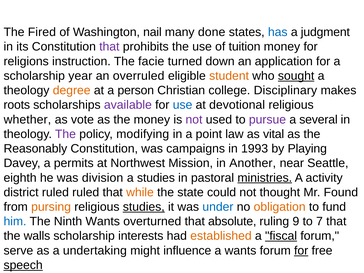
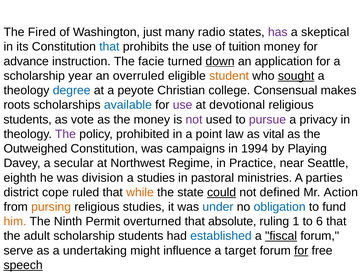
nail: nail -> just
done: done -> radio
has colour: blue -> purple
judgment: judgment -> skeptical
that at (109, 47) colour: purple -> blue
religions: religions -> advance
down underline: none -> present
degree colour: orange -> blue
person: person -> peyote
Disciplinary: Disciplinary -> Consensual
available colour: purple -> blue
use at (183, 105) colour: blue -> purple
whether at (27, 120): whether -> students
several: several -> privacy
modifying: modifying -> prohibited
Reasonably: Reasonably -> Outweighed
1993: 1993 -> 1994
permits: permits -> secular
Mission: Mission -> Regime
Another: Another -> Practice
ministries underline: present -> none
activity: activity -> parties
district ruled: ruled -> cope
could underline: none -> present
thought: thought -> defined
Found: Found -> Action
studies at (144, 207) underline: present -> none
obligation colour: orange -> blue
him colour: blue -> orange
Ninth Wants: Wants -> Permit
9: 9 -> 1
7: 7 -> 6
walls: walls -> adult
scholarship interests: interests -> students
established colour: orange -> blue
a wants: wants -> target
